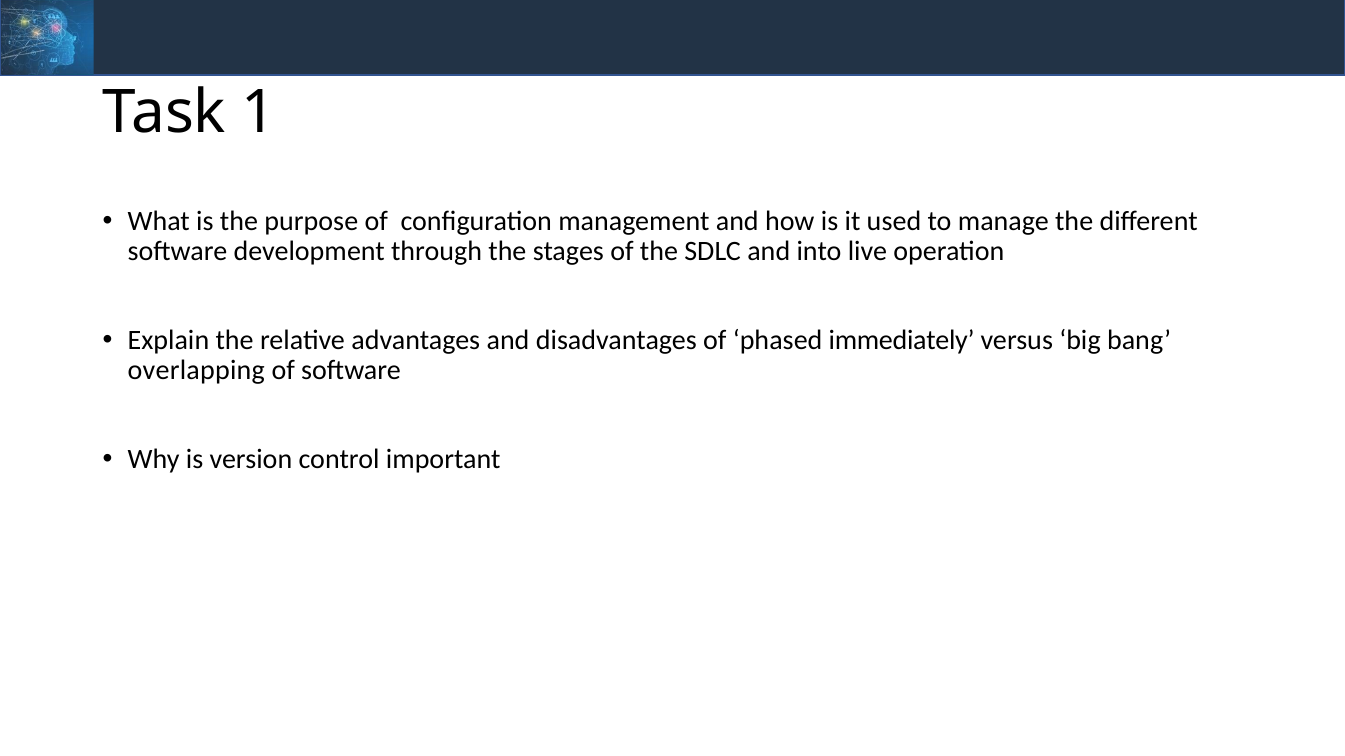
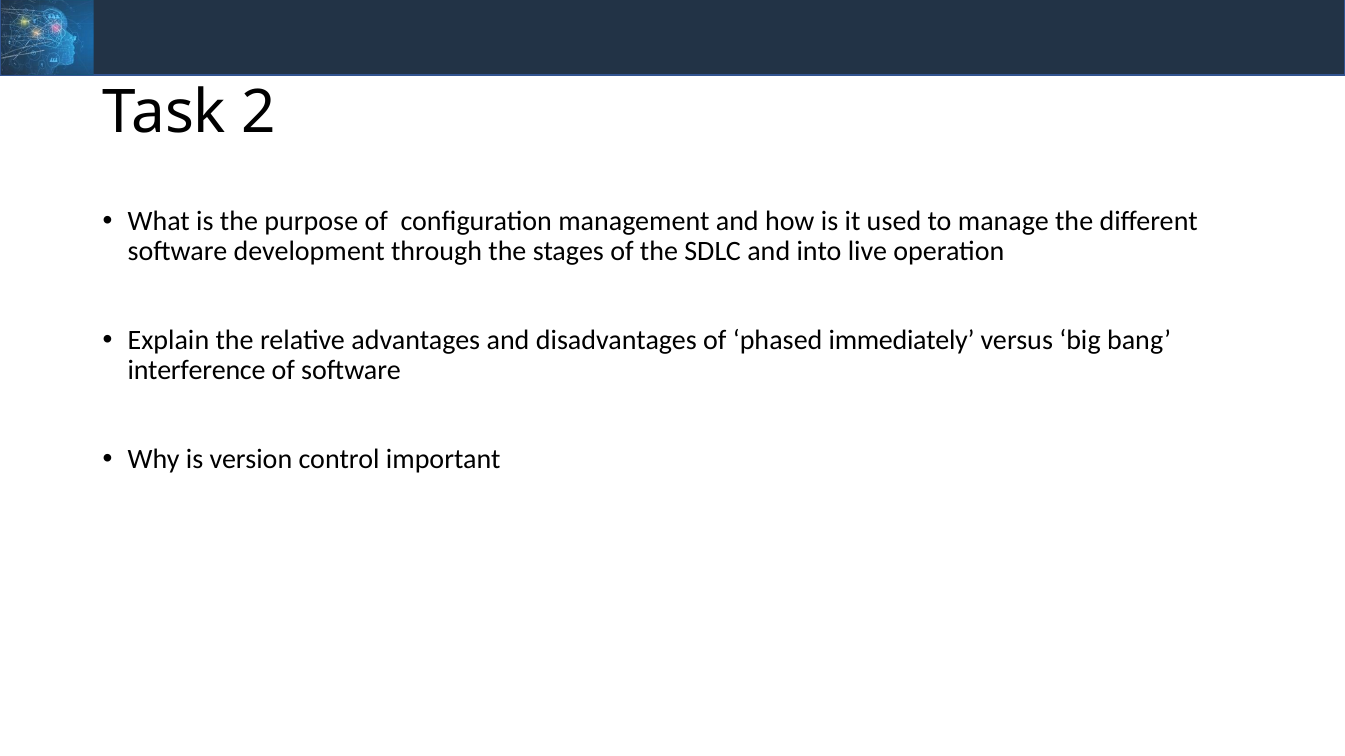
1: 1 -> 2
overlapping: overlapping -> interference
